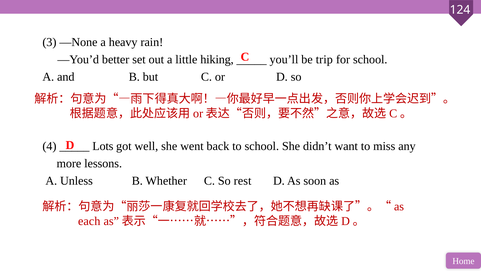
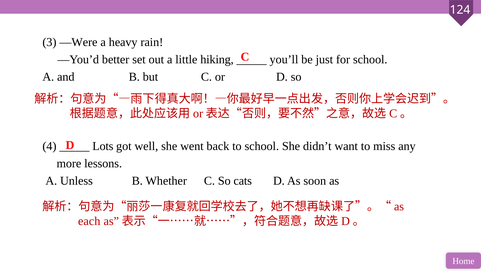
—None: —None -> —Were
trip: trip -> just
rest: rest -> cats
